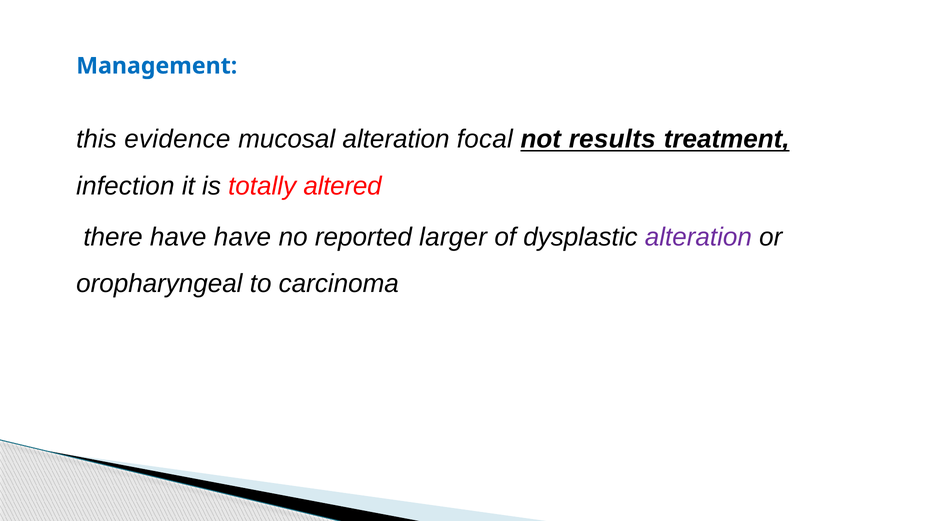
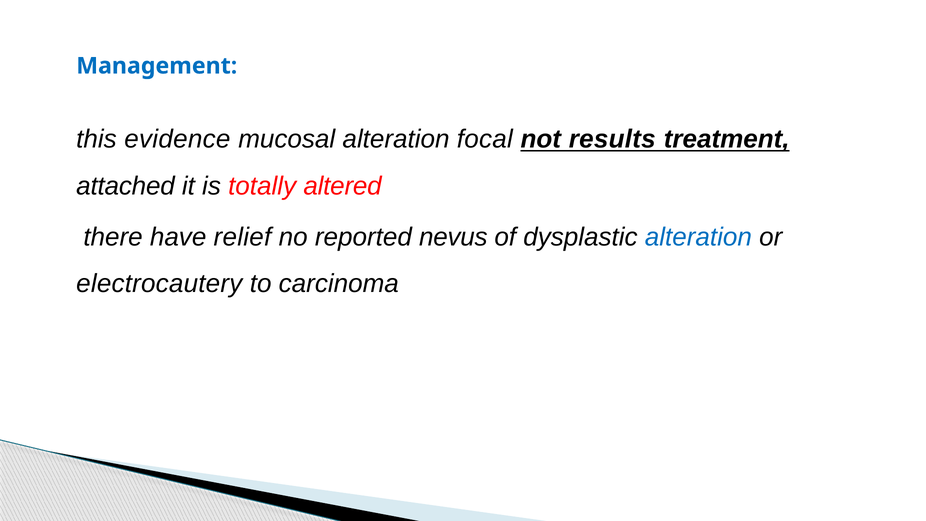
infection: infection -> attached
have have: have -> relief
larger: larger -> nevus
alteration at (698, 237) colour: purple -> blue
oropharyngeal: oropharyngeal -> electrocautery
